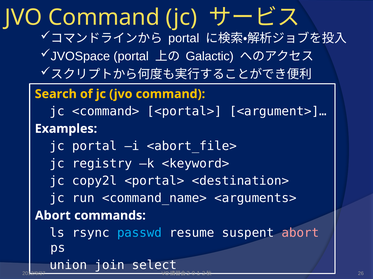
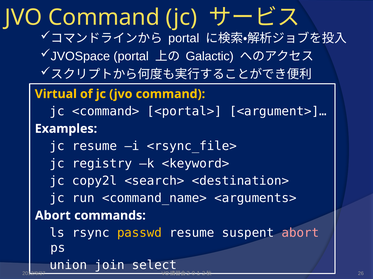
Search: Search -> Virtual
jc portal: portal -> resume
<abort_file>: <abort_file> -> <rsync_file>
copy2l <portal>: <portal> -> <search>
passwd colour: light blue -> yellow
